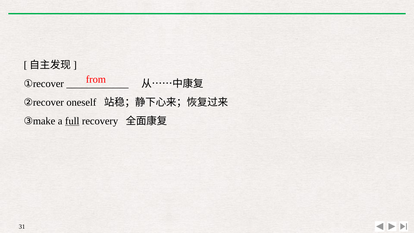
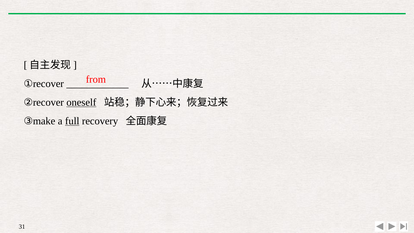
oneself underline: none -> present
